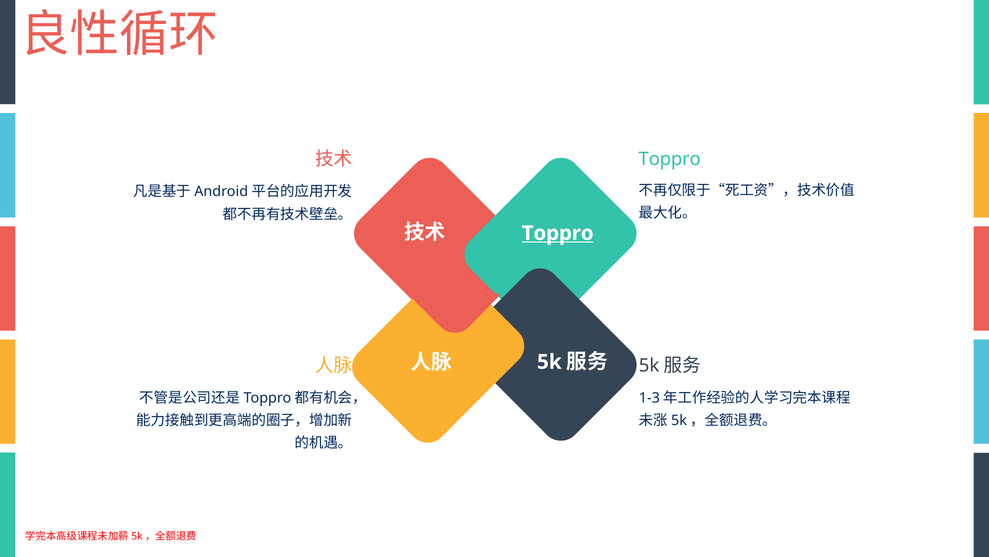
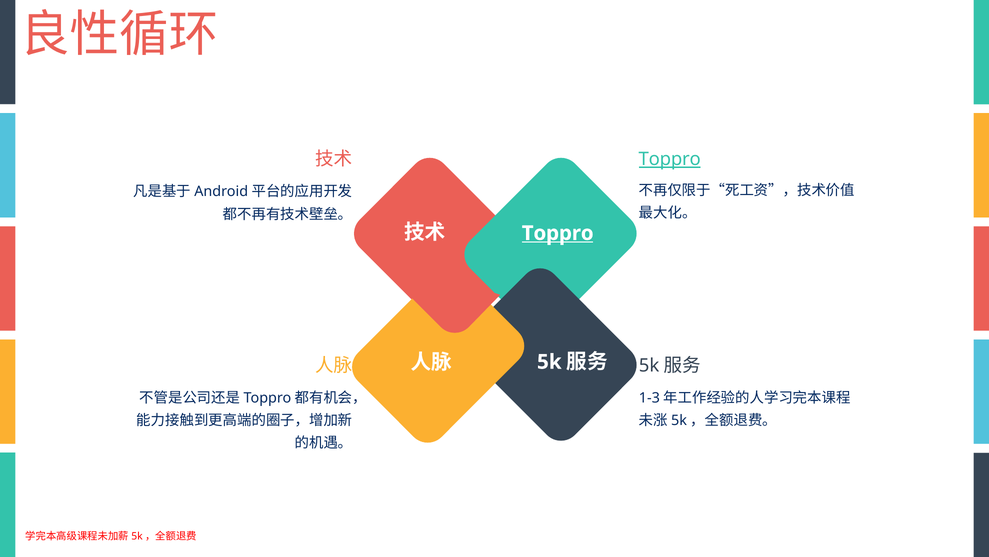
Toppro at (670, 159) underline: none -> present
